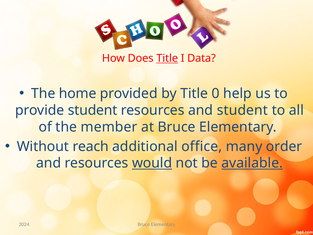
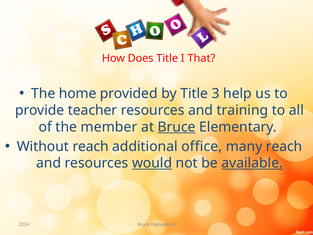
Title at (167, 58) underline: present -> none
Data: Data -> That
0: 0 -> 3
provide student: student -> teacher
and student: student -> training
Bruce at (177, 127) underline: none -> present
many order: order -> reach
